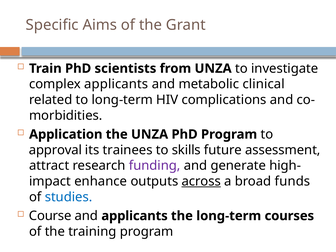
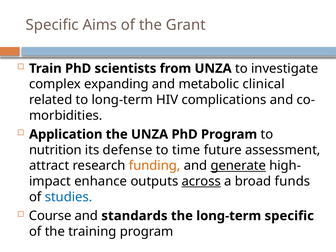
complex applicants: applicants -> expanding
approval: approval -> nutrition
trainees: trainees -> defense
skills: skills -> time
funding colour: purple -> orange
generate underline: none -> present
and applicants: applicants -> standards
long-term courses: courses -> specific
